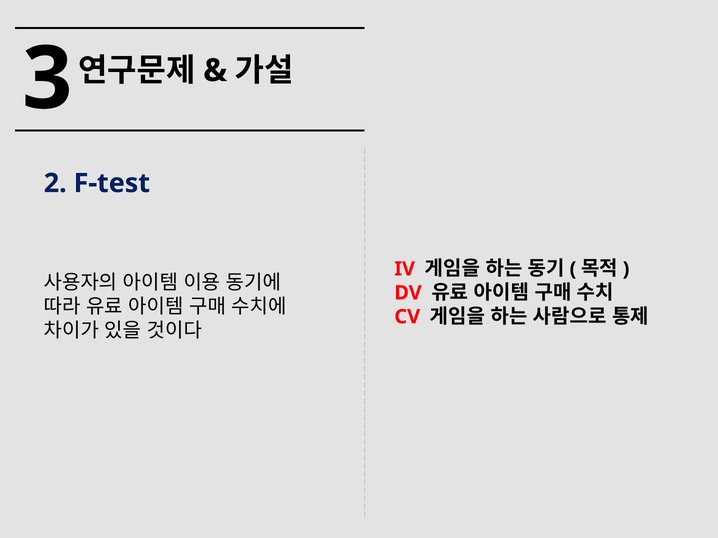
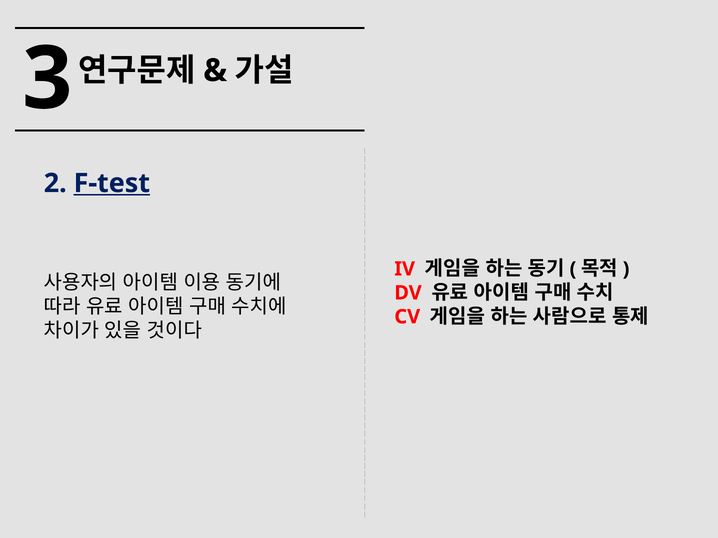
F-test underline: none -> present
